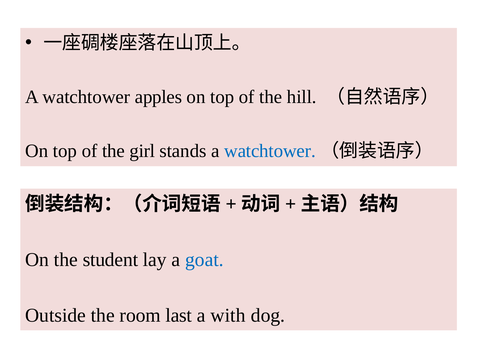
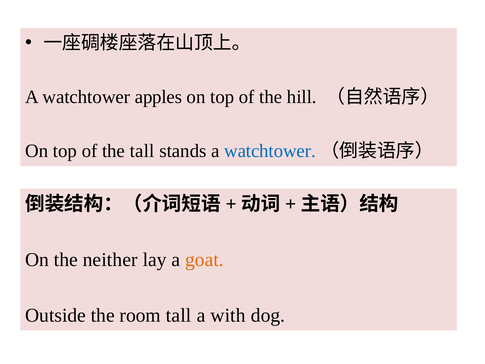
the girl: girl -> tall
student: student -> neither
goat colour: blue -> orange
room last: last -> tall
